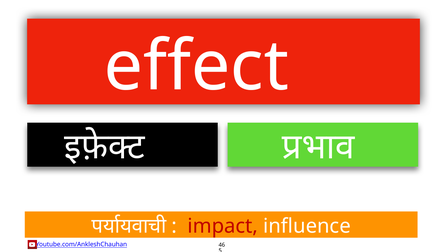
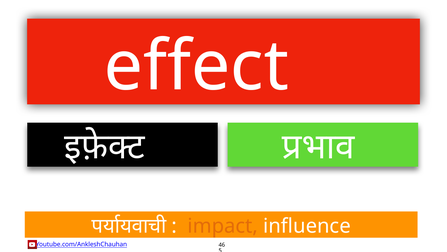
impact colour: red -> orange
